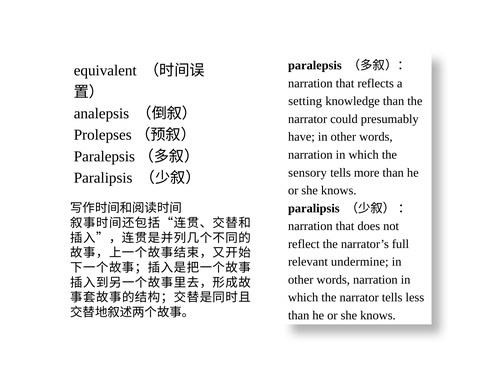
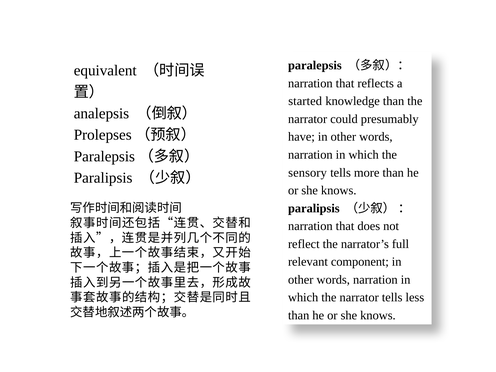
setting: setting -> started
undermine: undermine -> component
